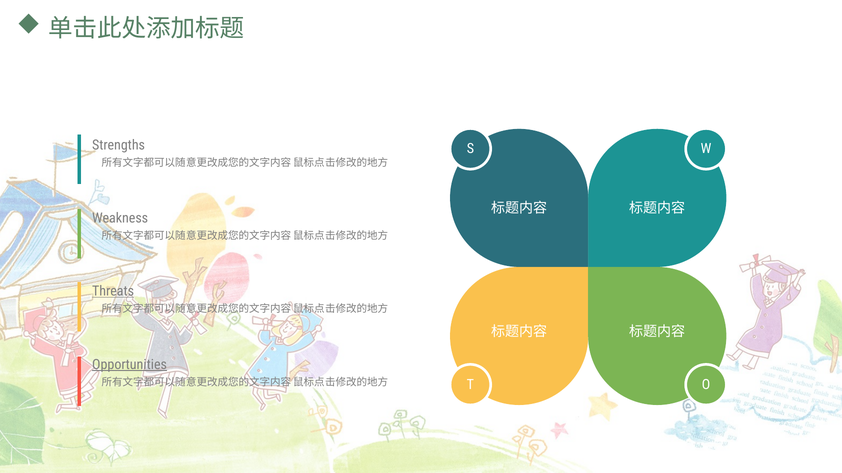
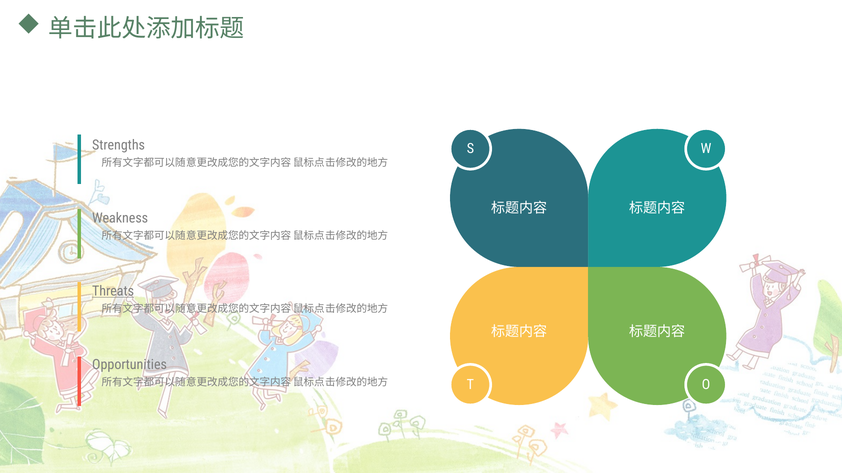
Opportunities underline: present -> none
